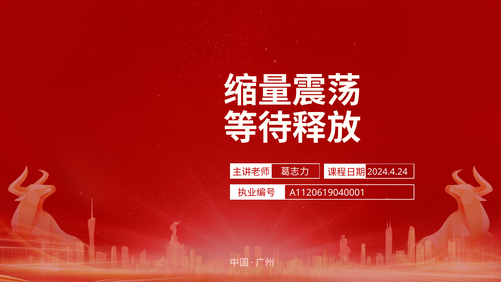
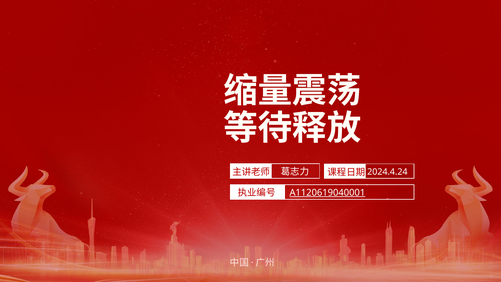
A1120619040001 underline: none -> present
